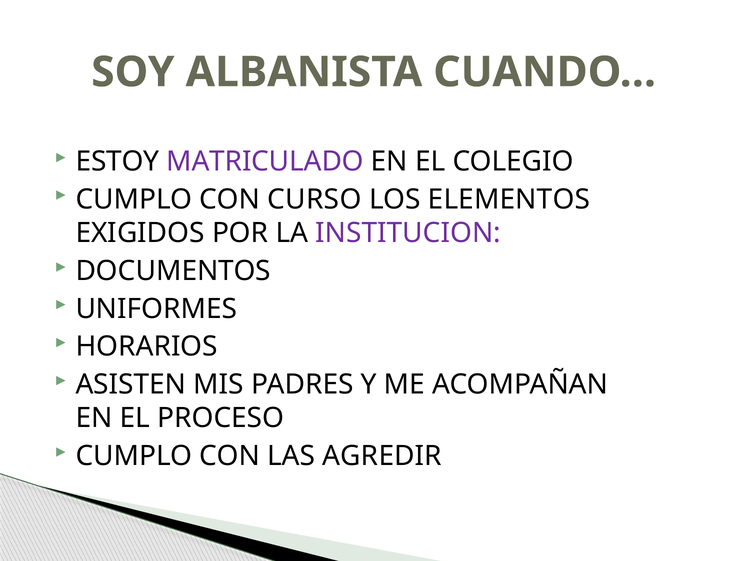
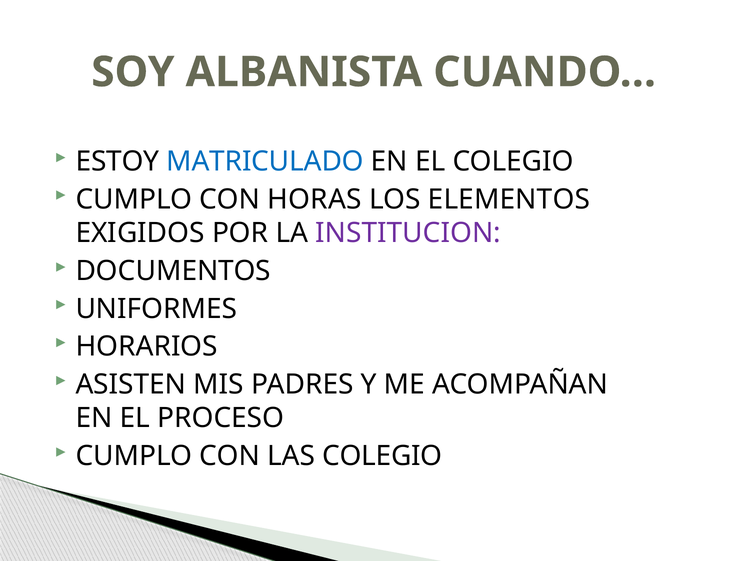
MATRICULADO colour: purple -> blue
CURSO: CURSO -> HORAS
LAS AGREDIR: AGREDIR -> COLEGIO
